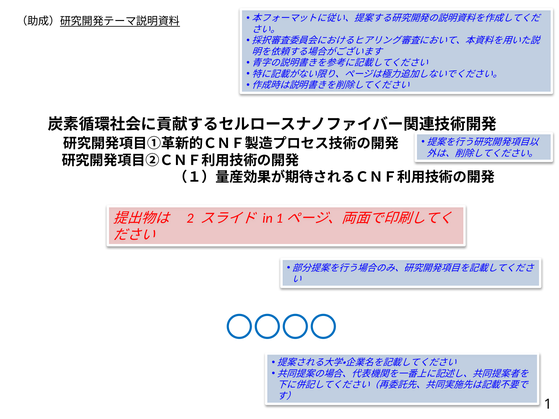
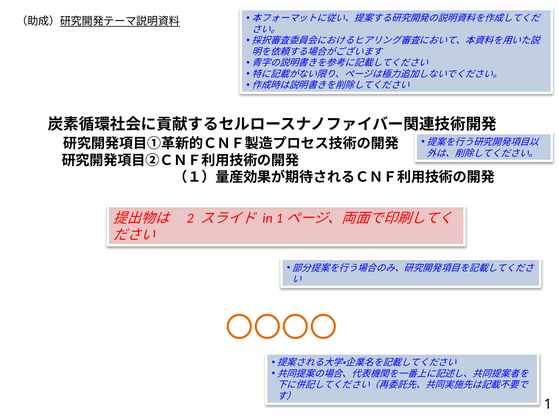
〇〇〇〇 colour: blue -> orange
